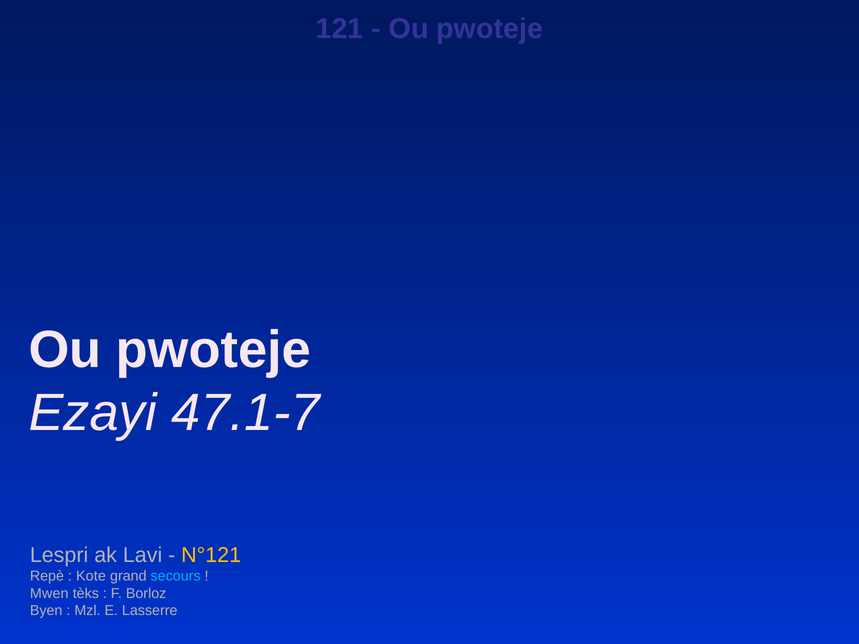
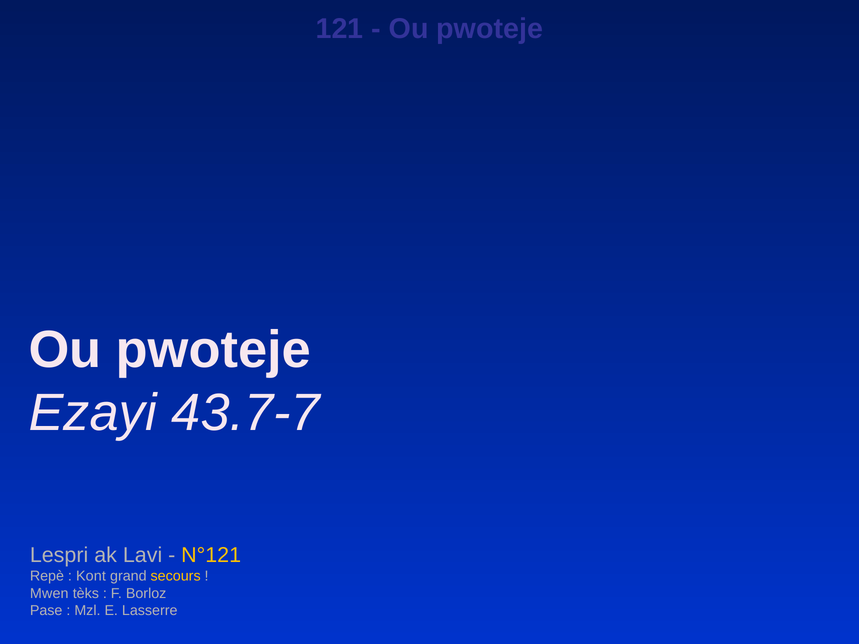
47.1-7: 47.1-7 -> 43.7-7
Kote: Kote -> Kont
secours colour: light blue -> yellow
Byen: Byen -> Pase
